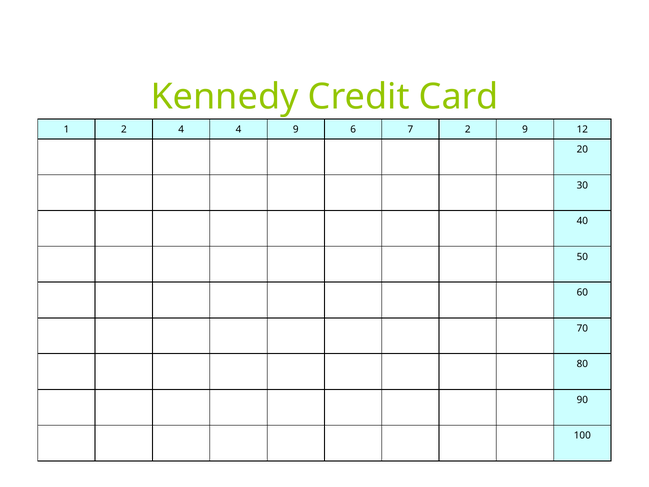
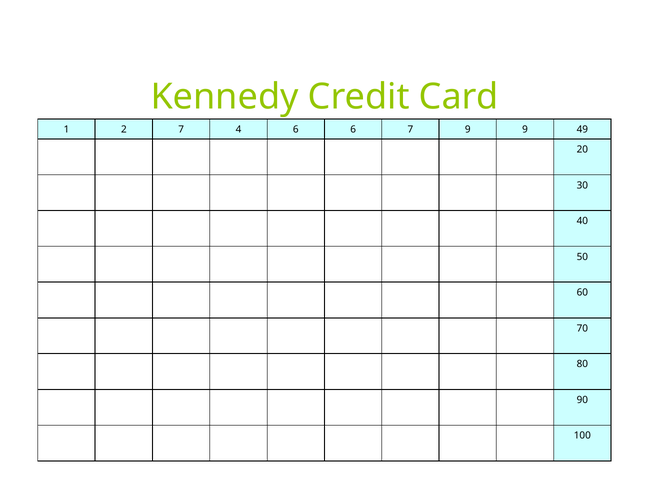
2 4: 4 -> 7
4 9: 9 -> 6
7 2: 2 -> 9
12: 12 -> 49
